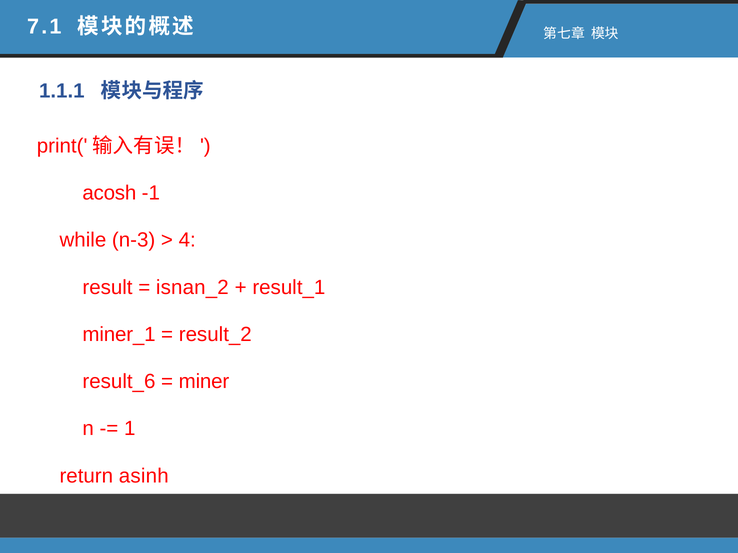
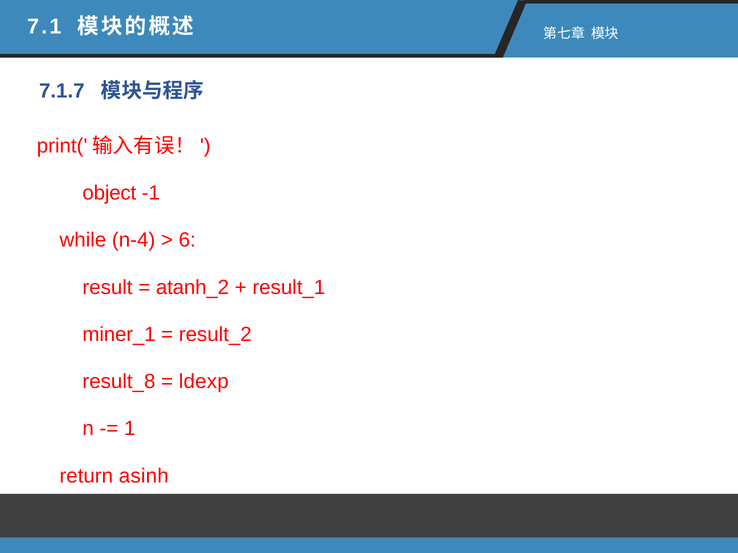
1.1.1: 1.1.1 -> 7.1.7
acosh: acosh -> object
n-3: n-3 -> n-4
4: 4 -> 6
isnan_2: isnan_2 -> atanh_2
result_6: result_6 -> result_8
miner: miner -> ldexp
